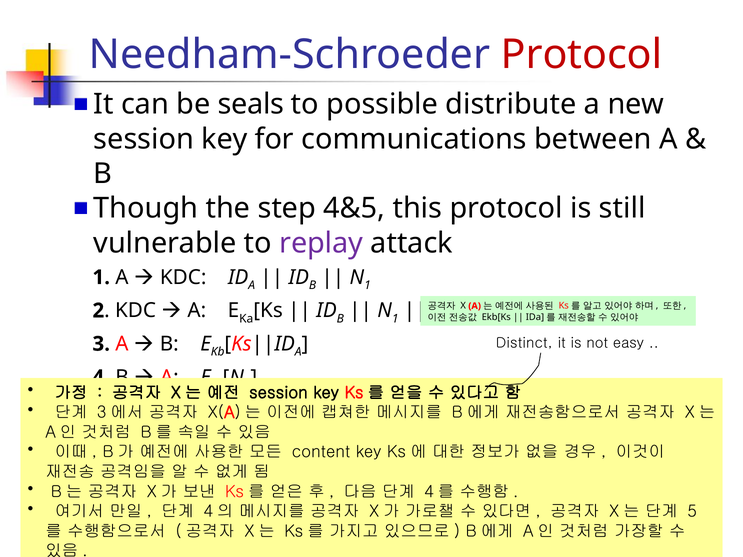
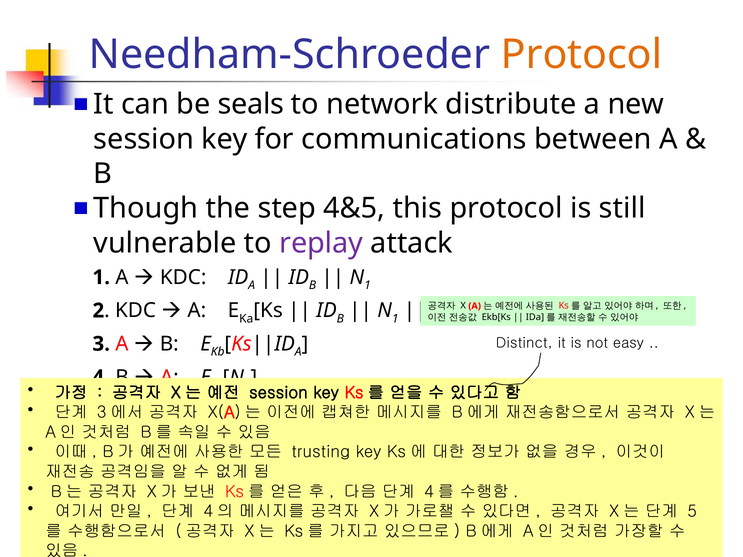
Protocol at (582, 55) colour: red -> orange
possible: possible -> network
content: content -> trusting
